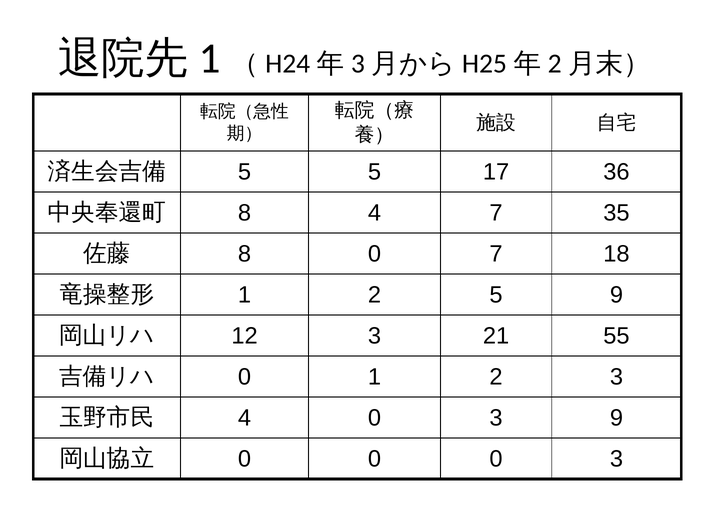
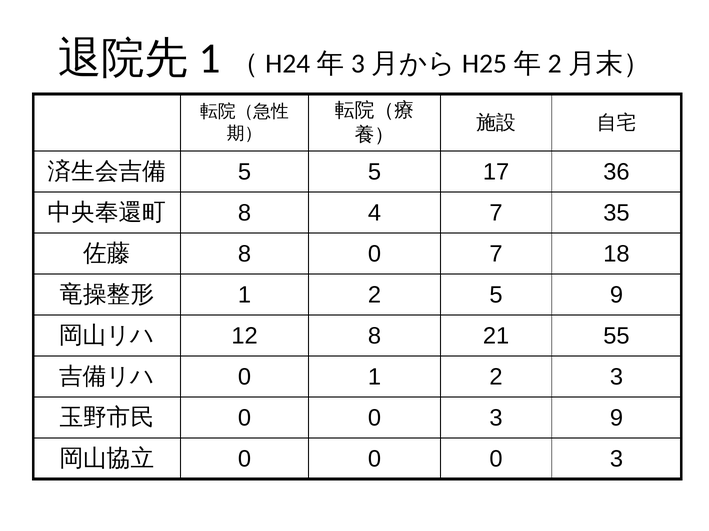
12 3: 3 -> 8
4 at (245, 418): 4 -> 0
